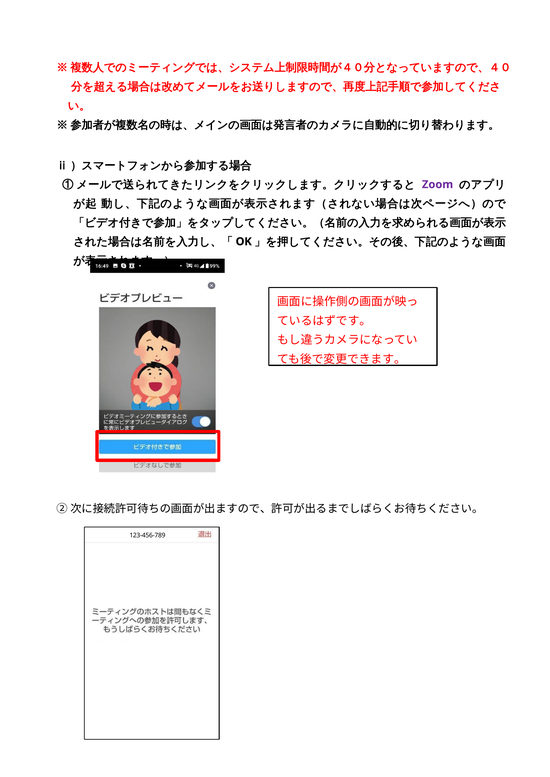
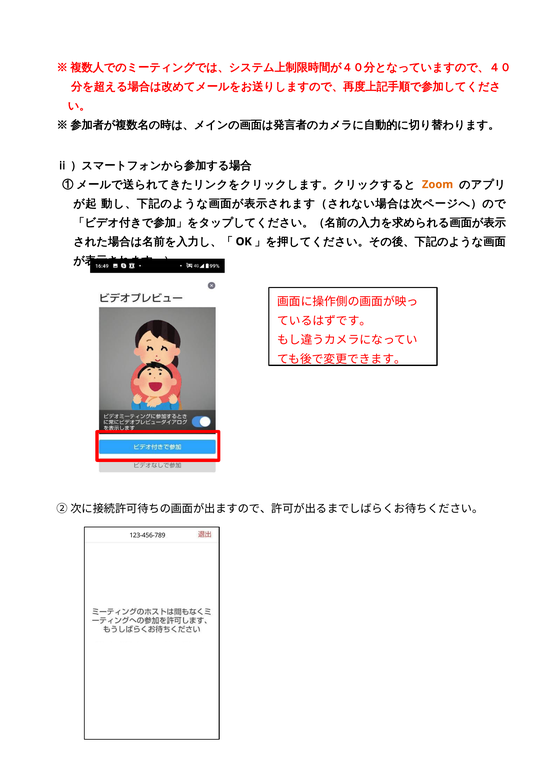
Zoom colour: purple -> orange
